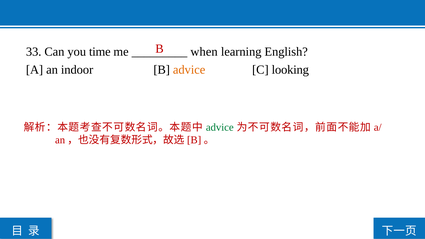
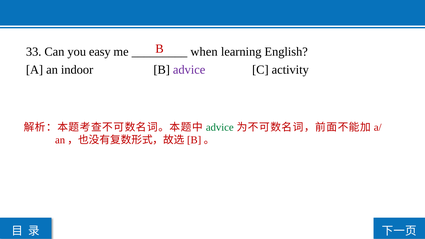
time: time -> easy
advice at (189, 70) colour: orange -> purple
looking: looking -> activity
